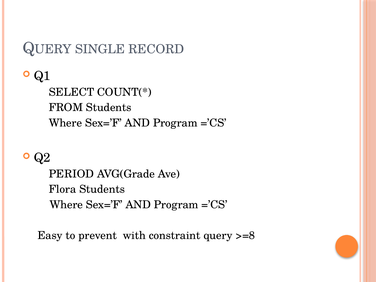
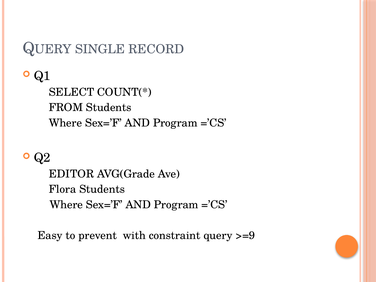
PERIOD: PERIOD -> EDITOR
>=8: >=8 -> >=9
